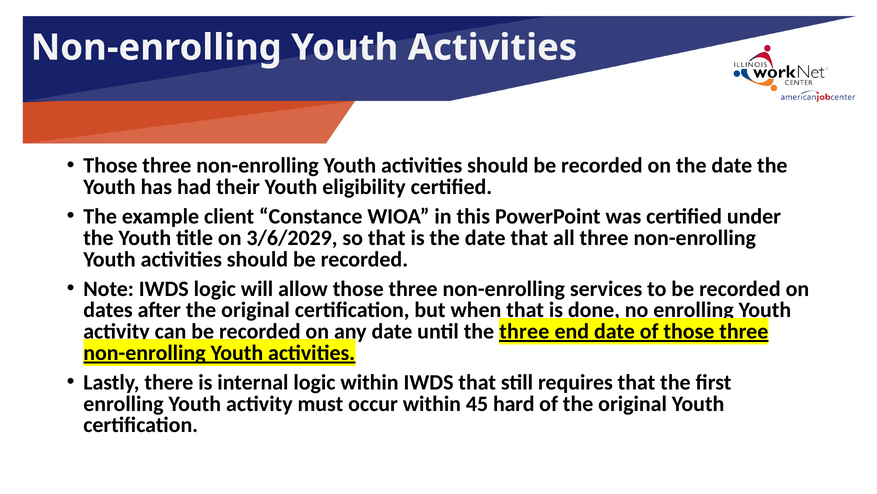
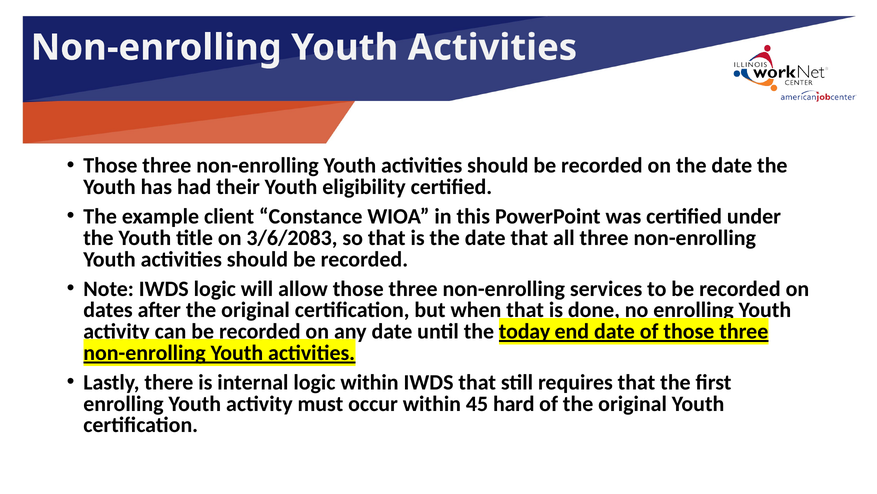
3/6/2029: 3/6/2029 -> 3/6/2083
the three: three -> today
